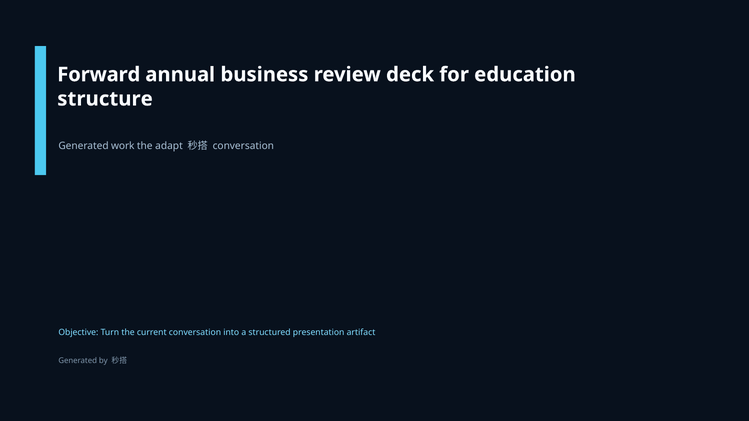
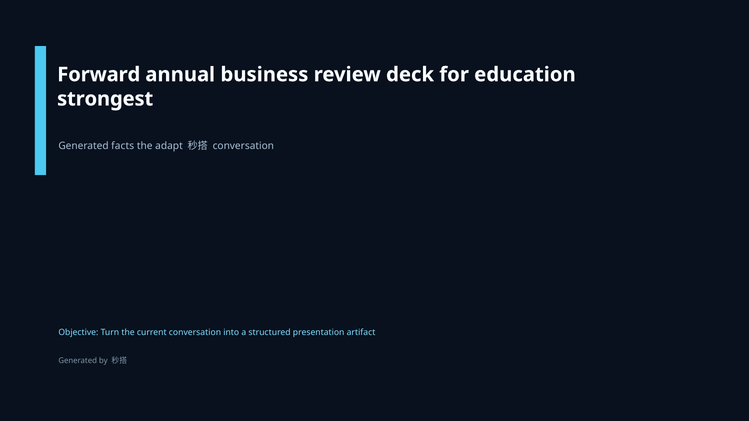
structure: structure -> strongest
work: work -> facts
